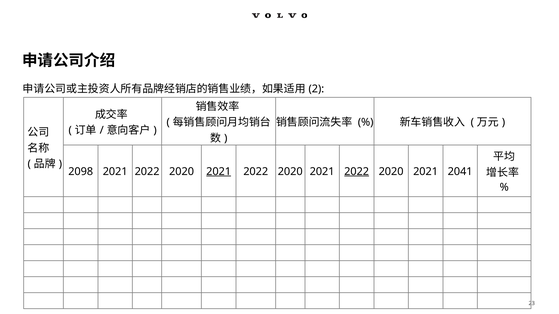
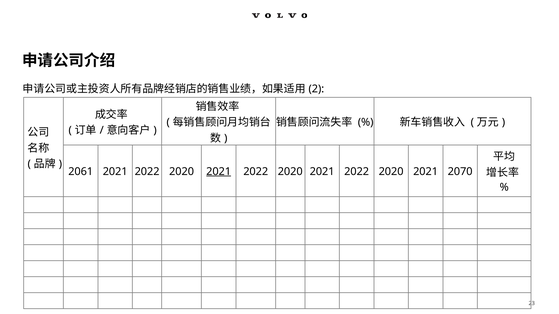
2098: 2098 -> 2061
2022 at (357, 172) underline: present -> none
2041: 2041 -> 2070
